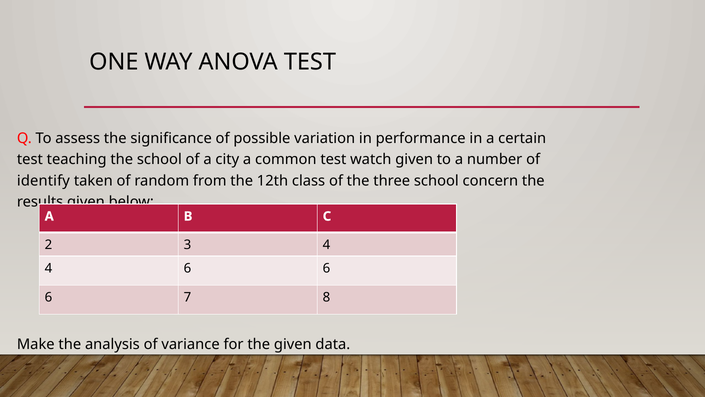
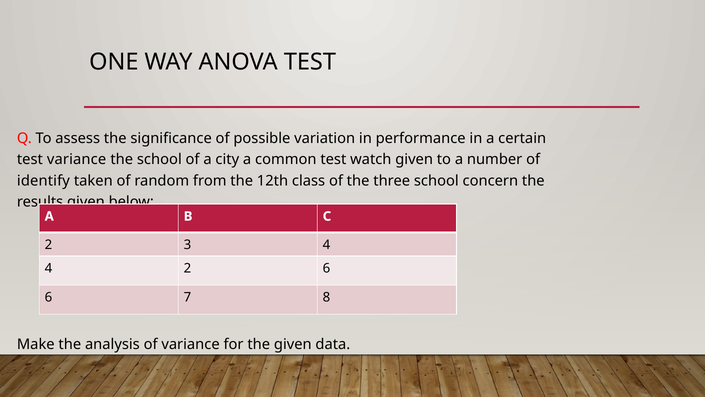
test teaching: teaching -> variance
4 6: 6 -> 2
